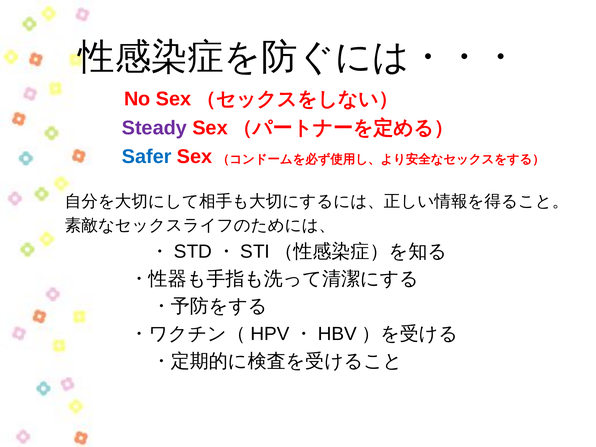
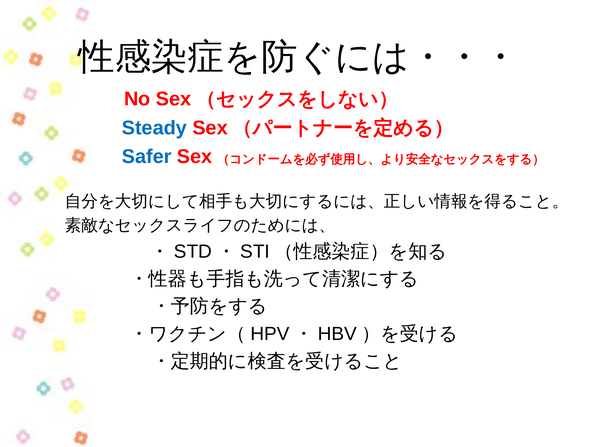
Steady colour: purple -> blue
